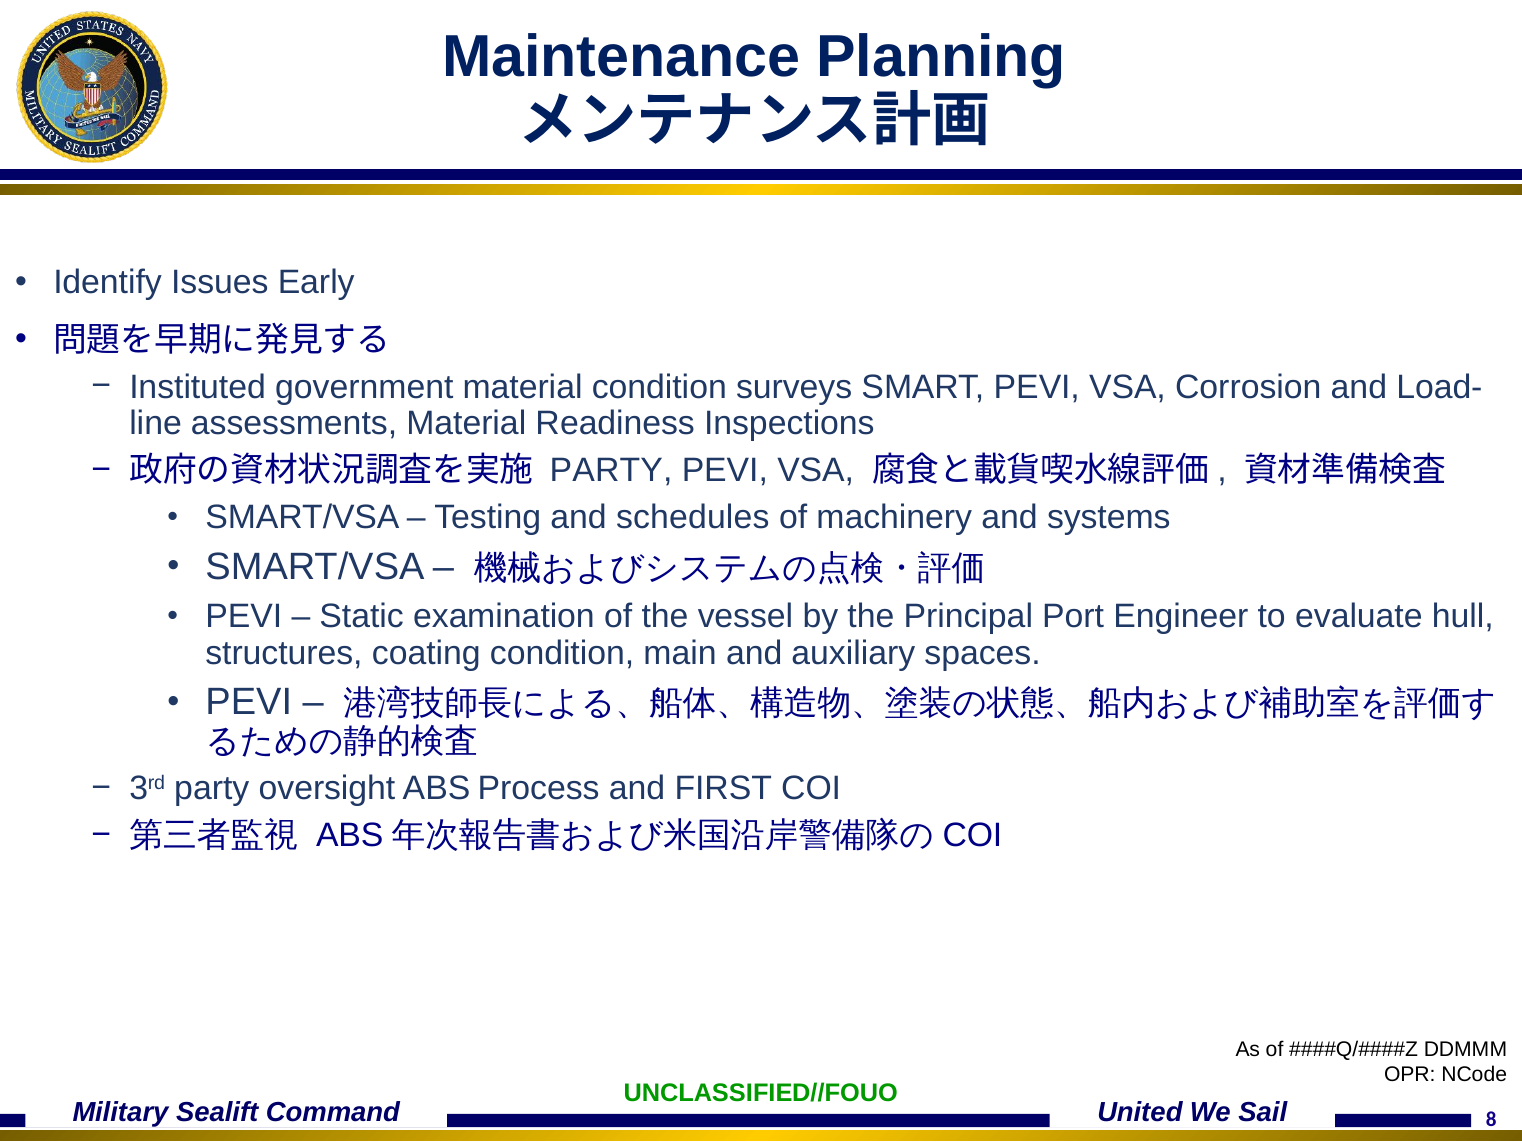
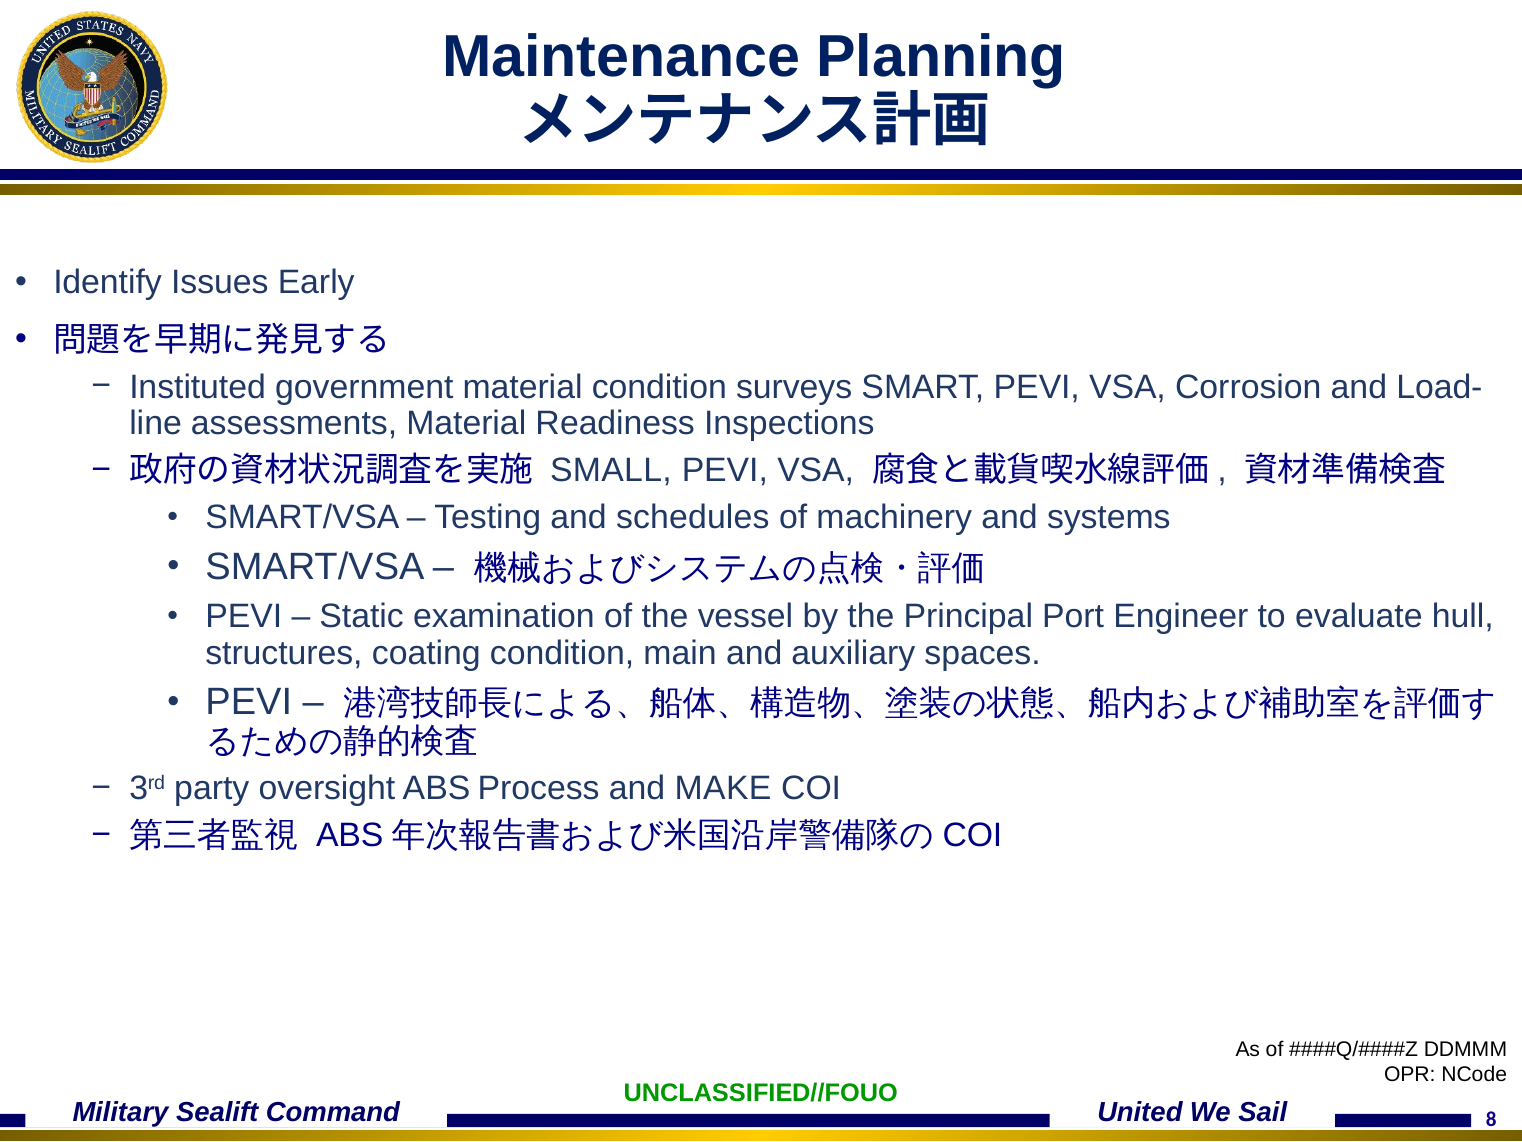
PARTY at (611, 471): PARTY -> SMALL
FIRST: FIRST -> MAKE
